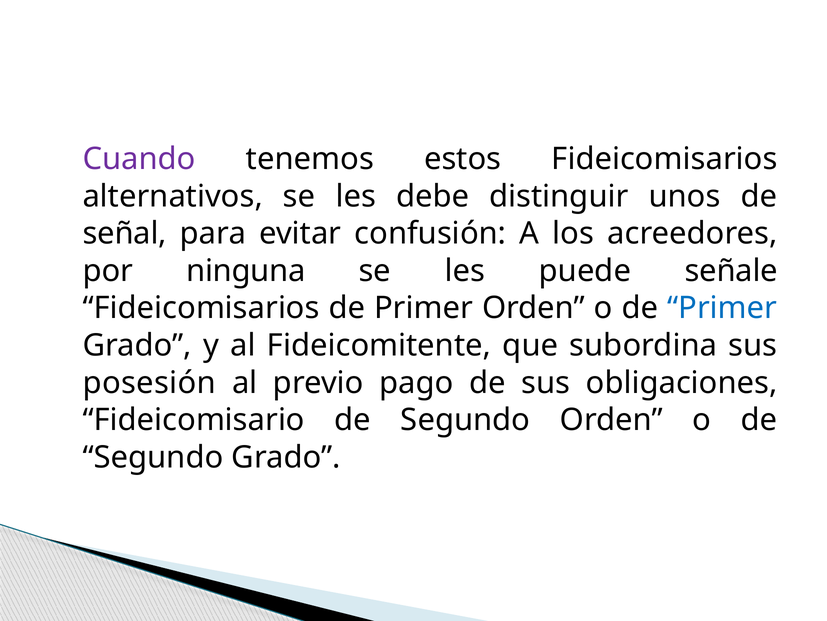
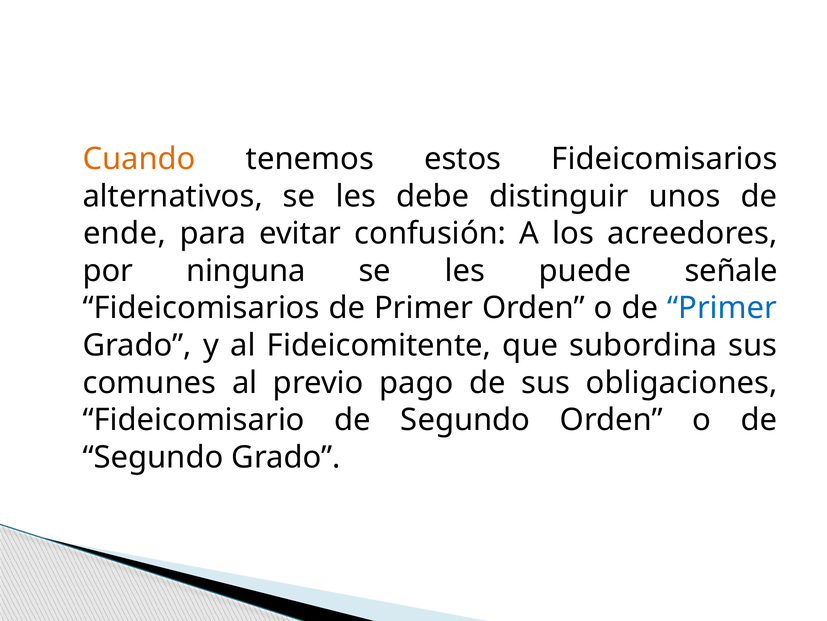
Cuando colour: purple -> orange
señal: señal -> ende
posesión: posesión -> comunes
